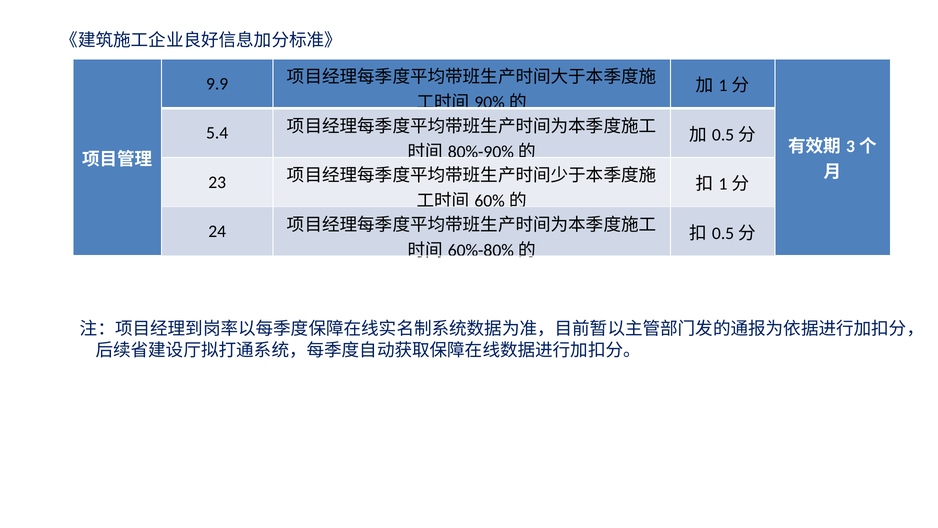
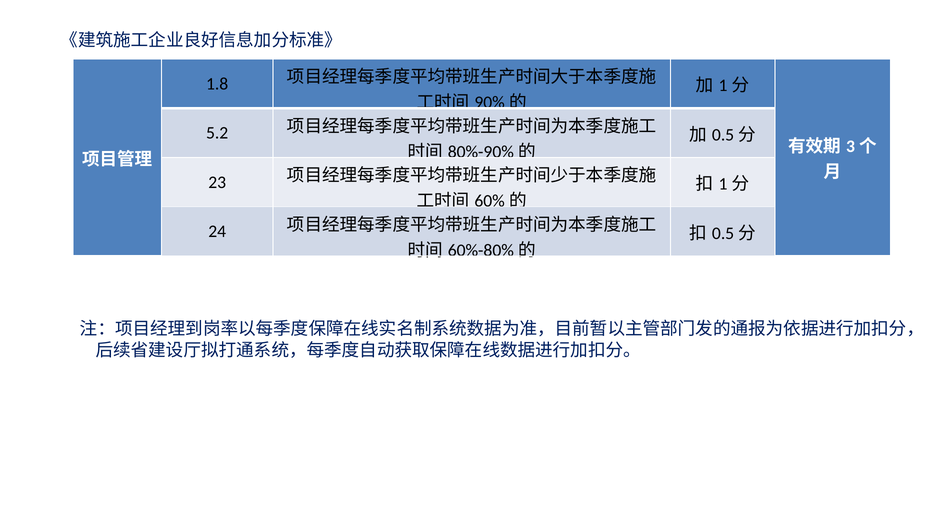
9.9: 9.9 -> 1.8
5.4: 5.4 -> 5.2
